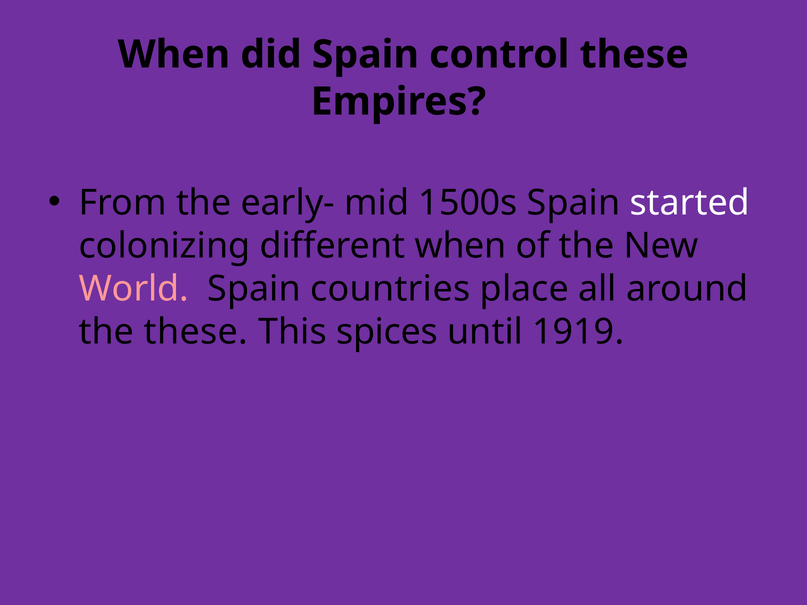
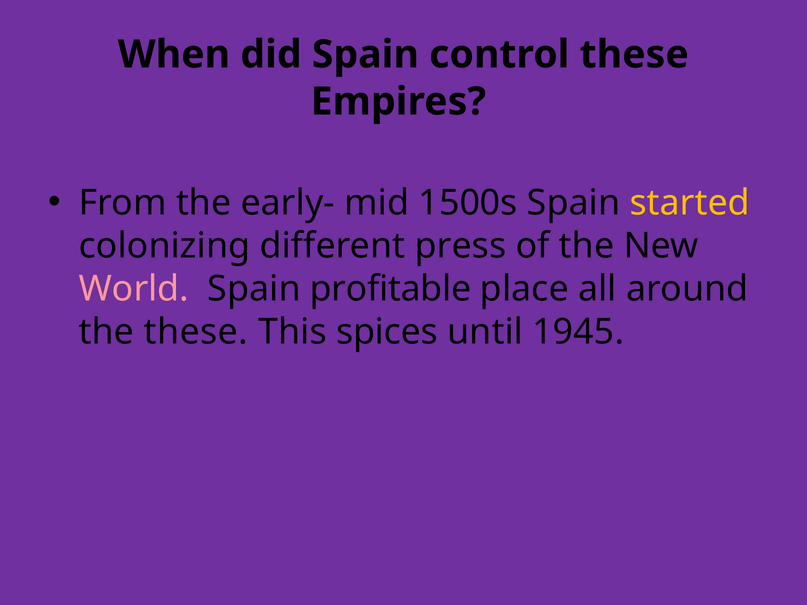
started colour: white -> yellow
different when: when -> press
countries: countries -> profitable
1919: 1919 -> 1945
